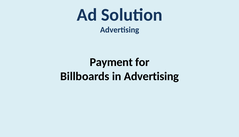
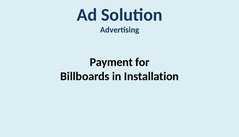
in Advertising: Advertising -> Installation
